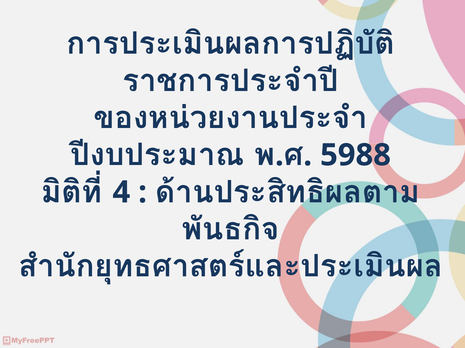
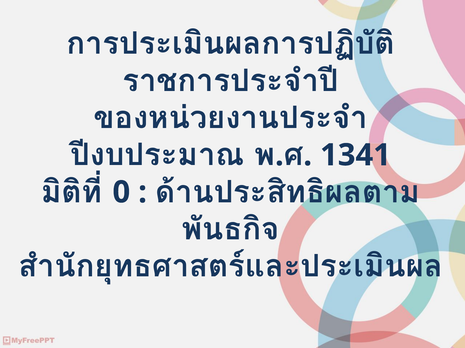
5988: 5988 -> 1341
4: 4 -> 0
